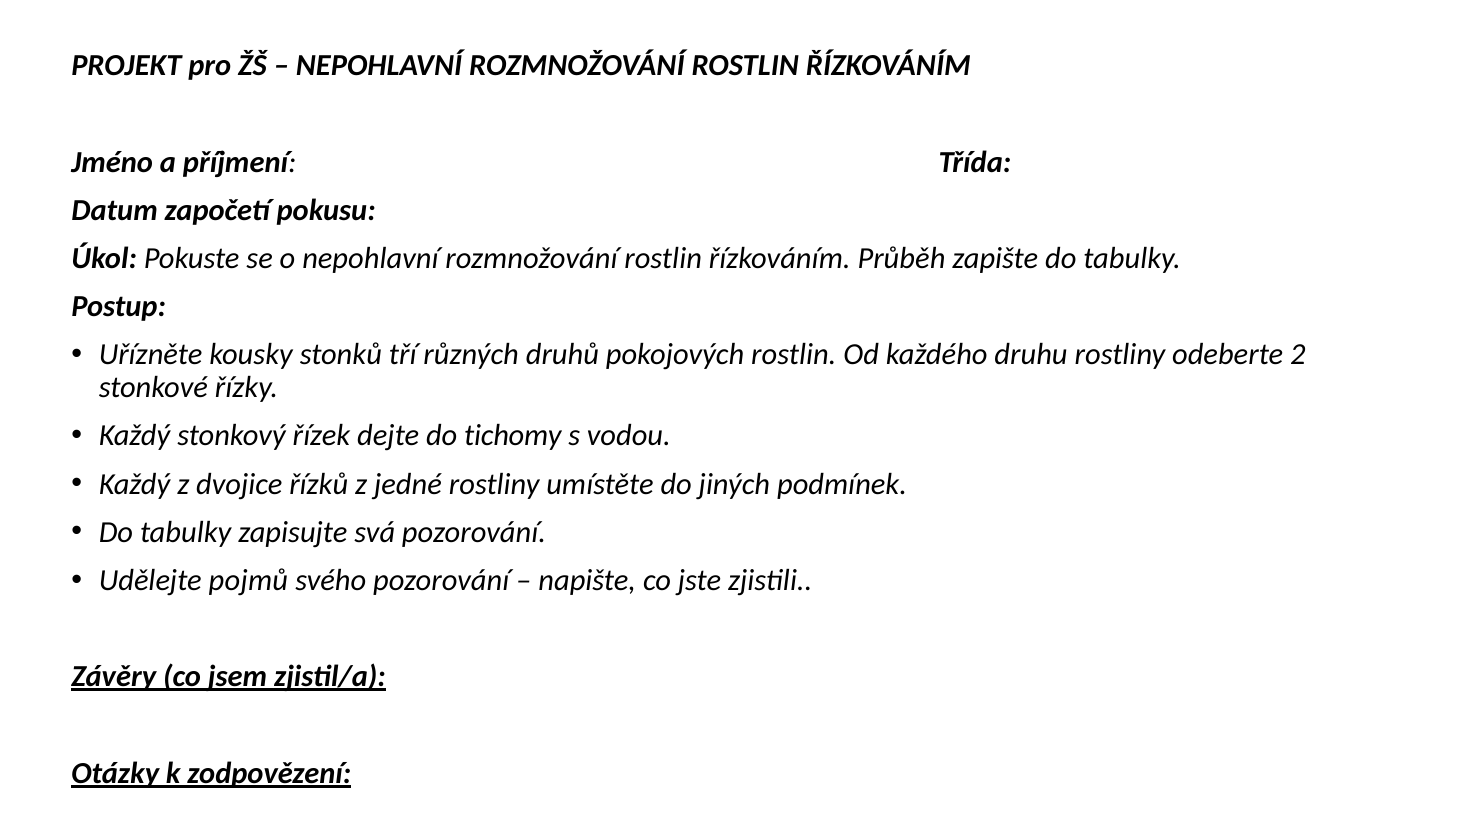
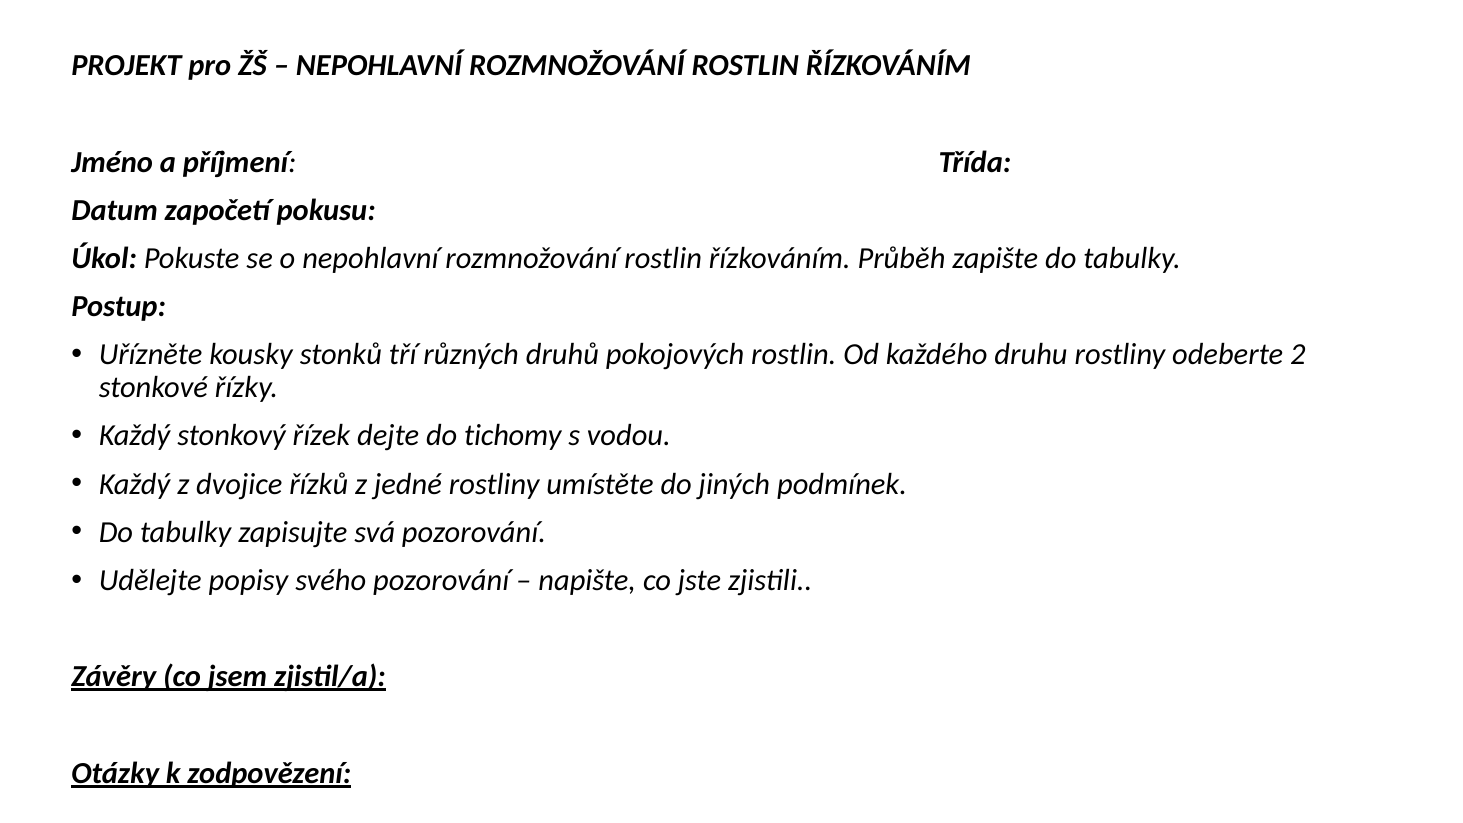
pojmů: pojmů -> popisy
